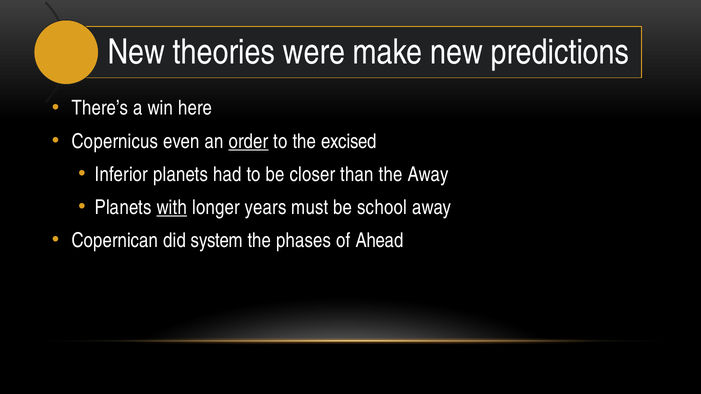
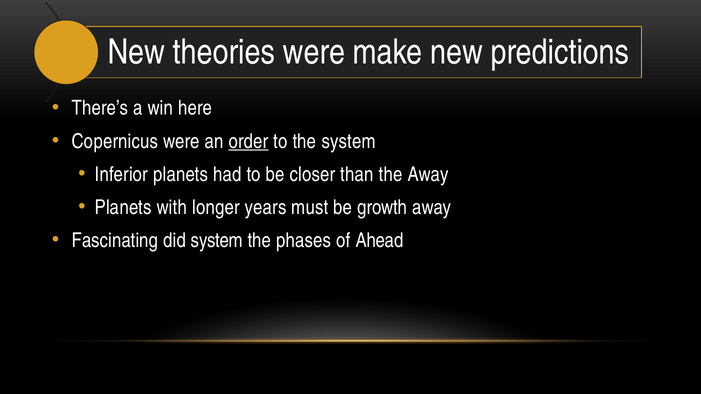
Copernicus even: even -> were
the excised: excised -> system
with underline: present -> none
school: school -> growth
Copernican: Copernican -> Fascinating
